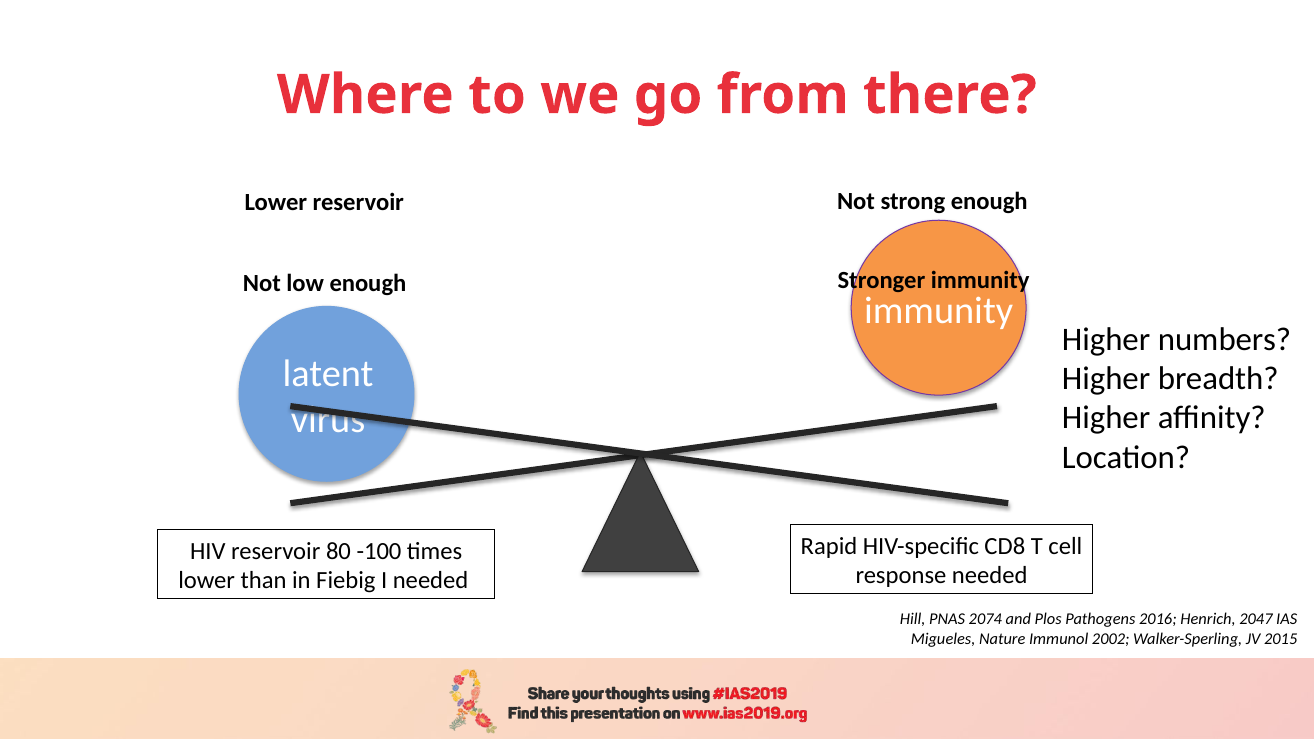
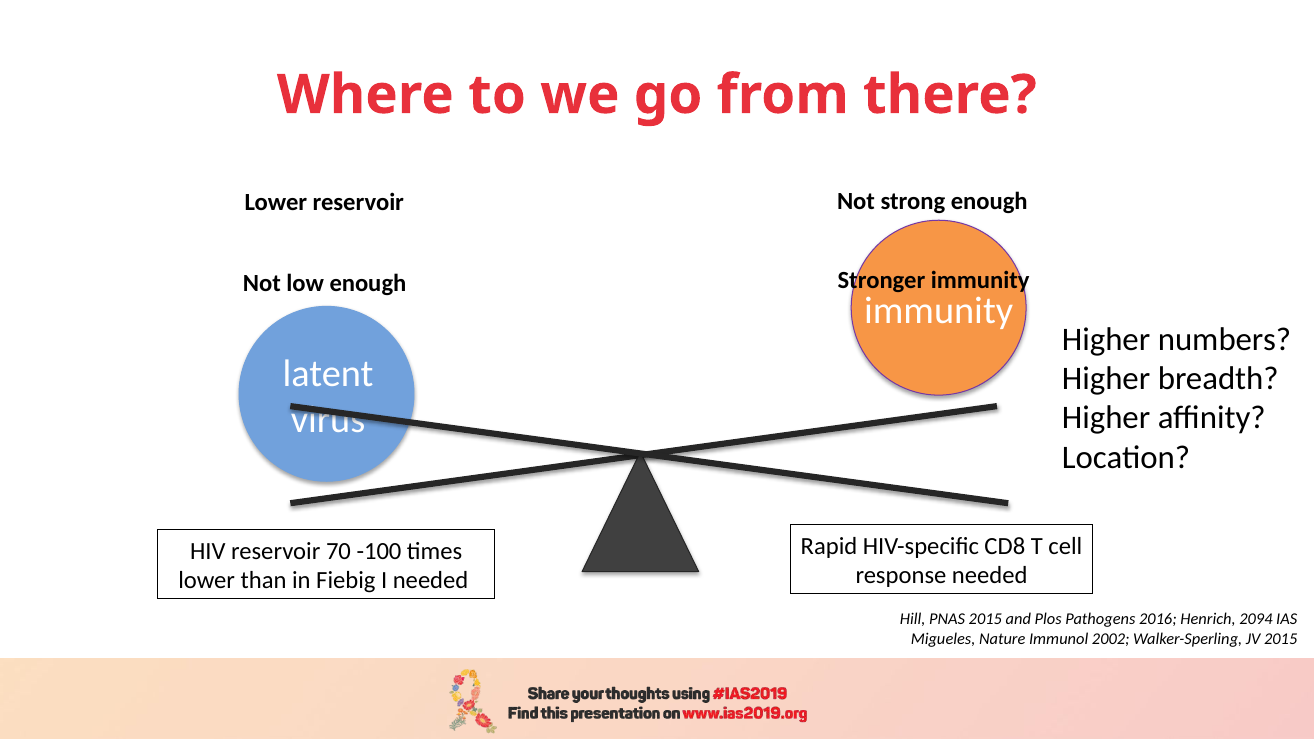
80: 80 -> 70
PNAS 2074: 2074 -> 2015
2047: 2047 -> 2094
